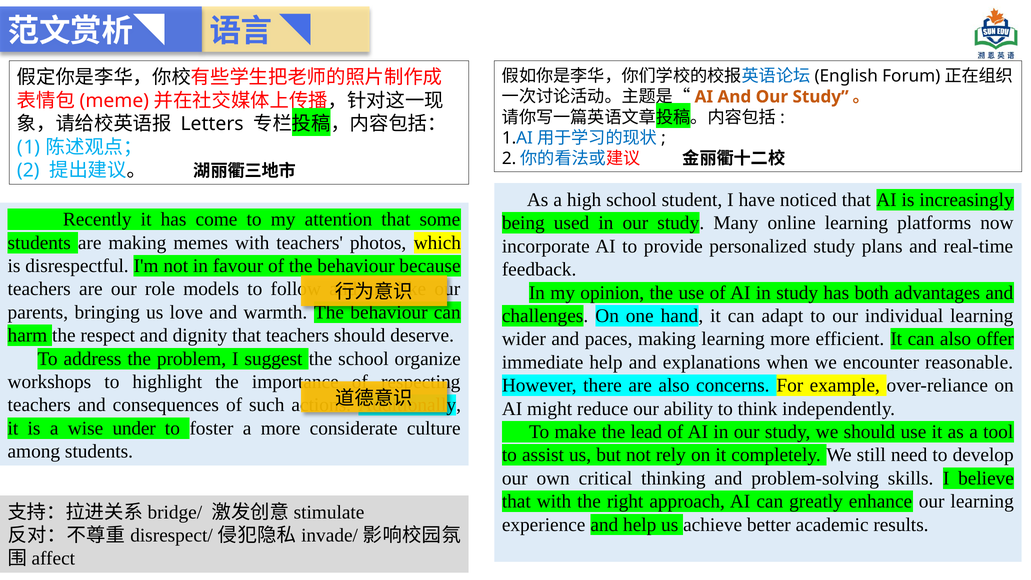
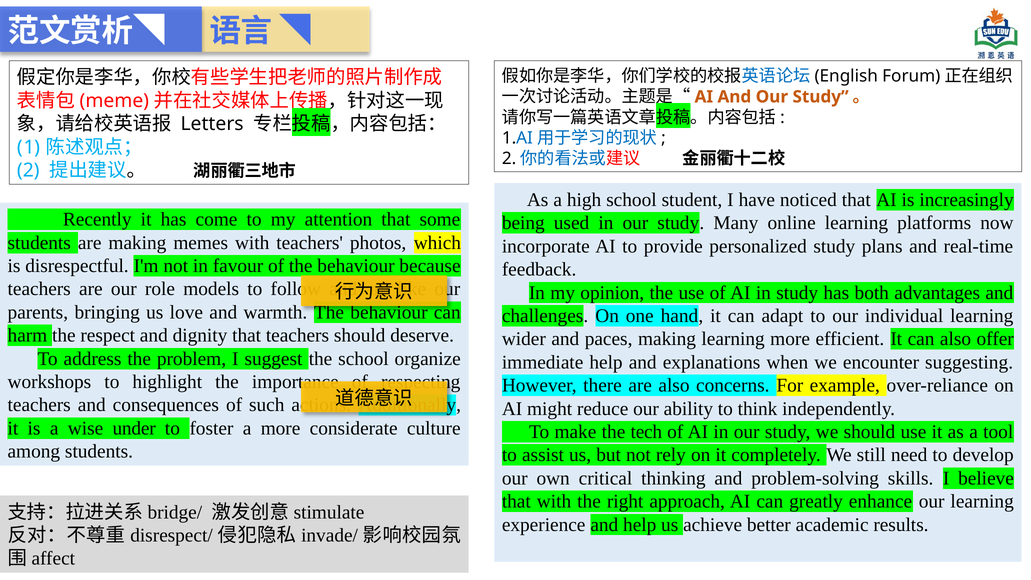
reasonable: reasonable -> suggesting
lead: lead -> tech
